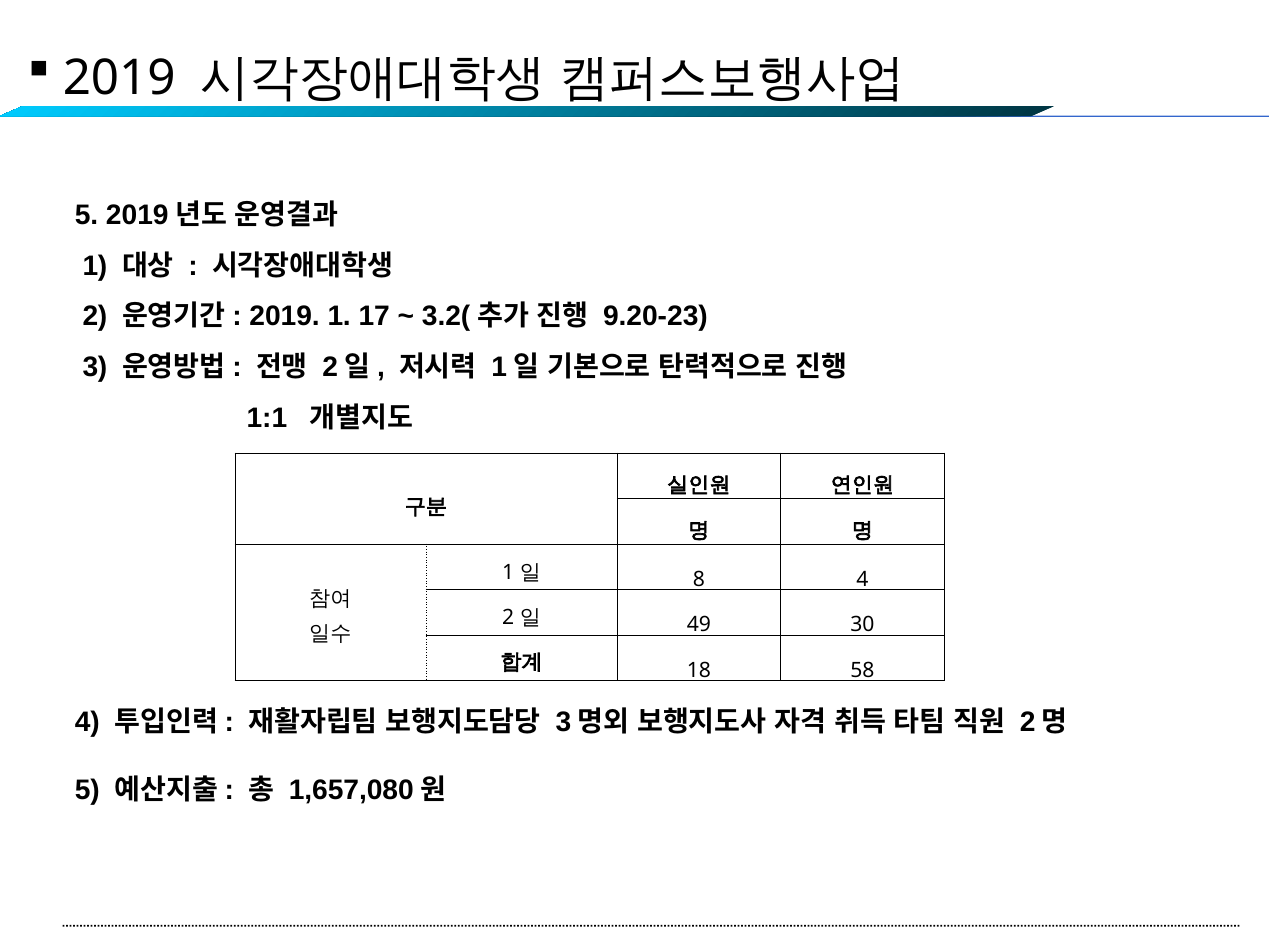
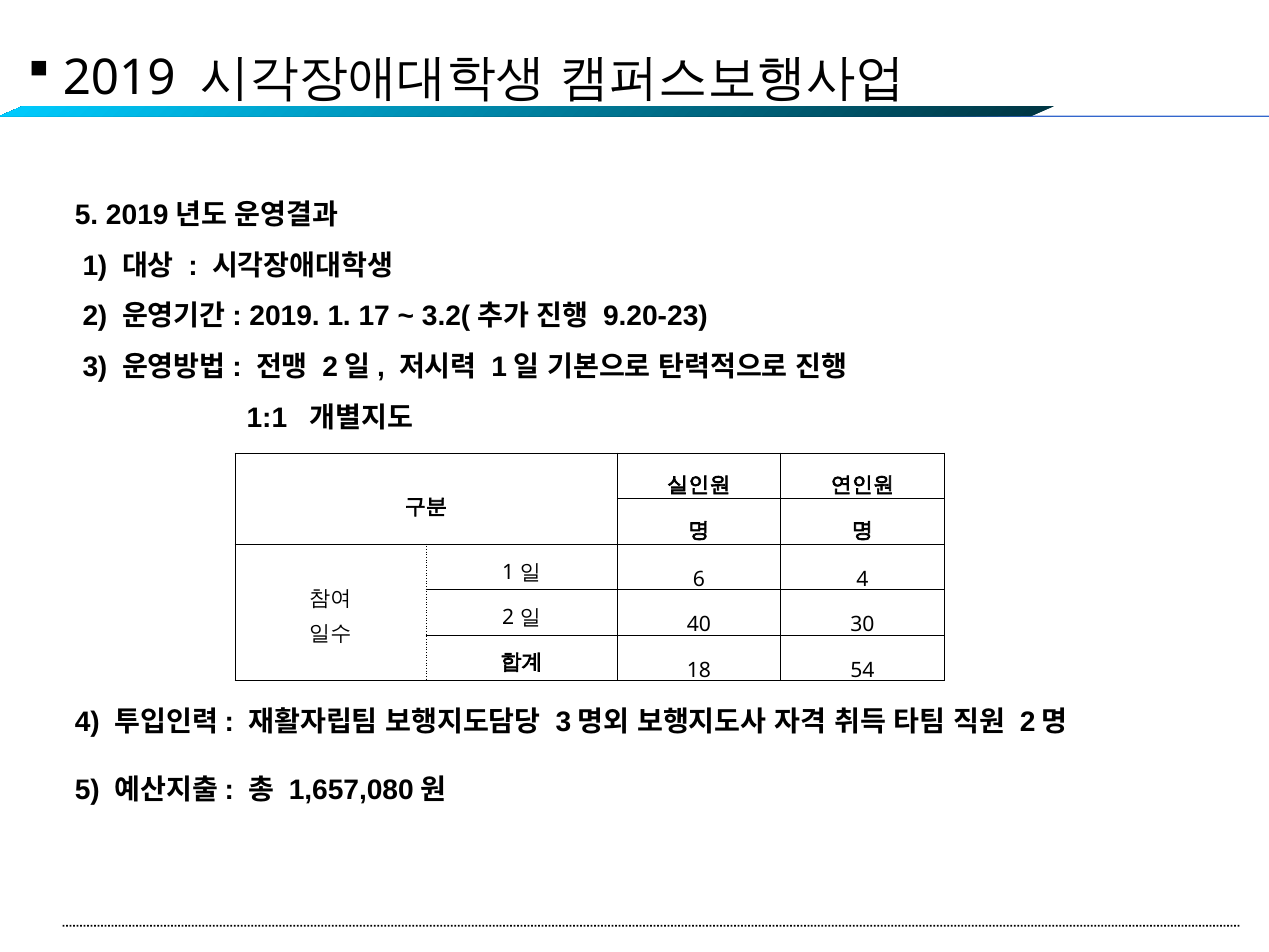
8: 8 -> 6
49: 49 -> 40
58: 58 -> 54
